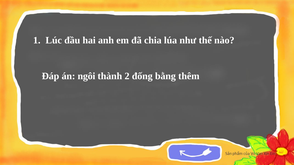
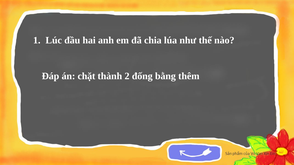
ngôi: ngôi -> chặt
